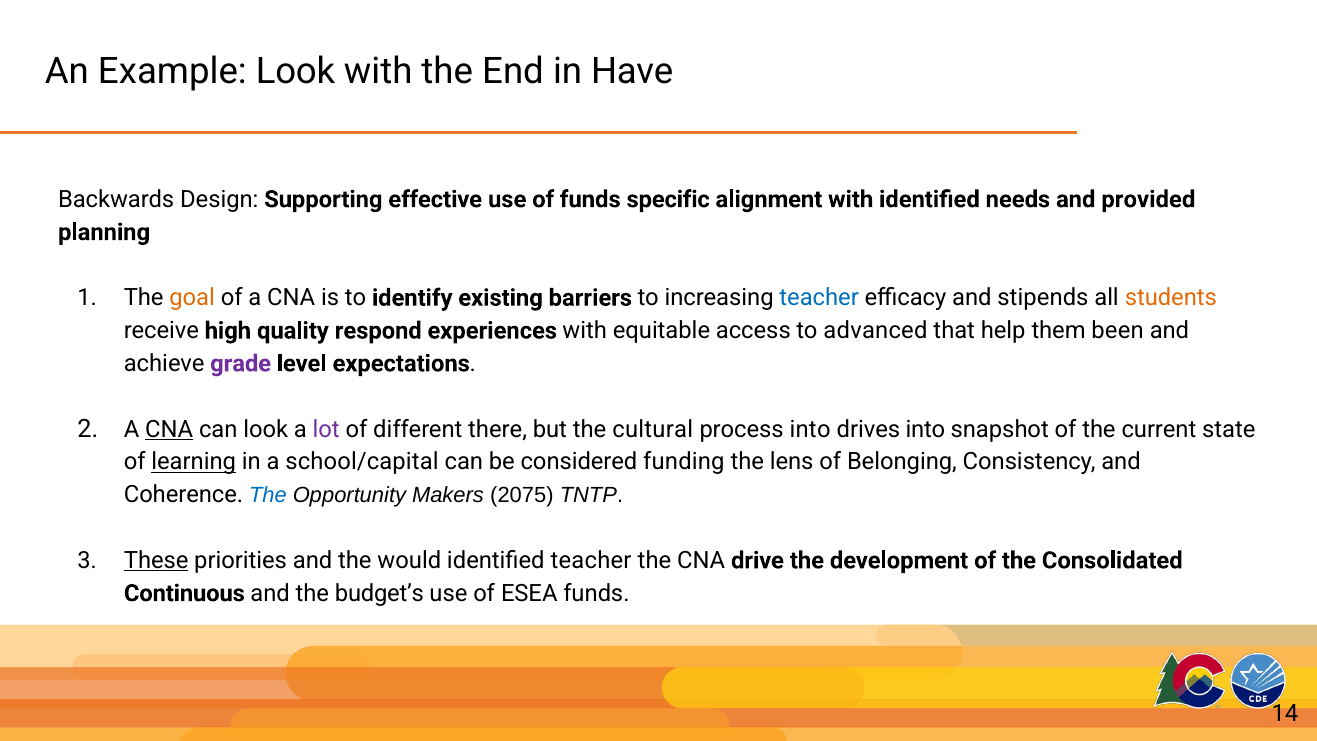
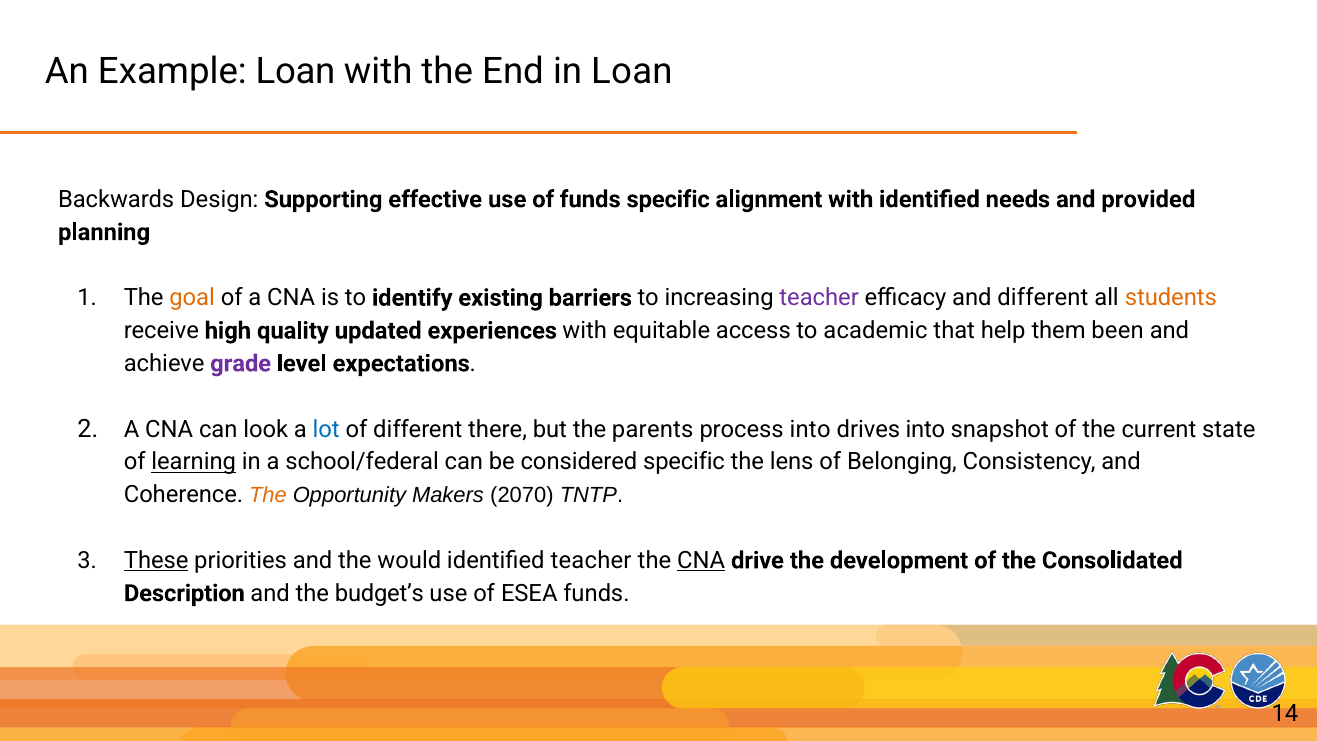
Example Look: Look -> Loan
in Have: Have -> Loan
teacher at (819, 298) colour: blue -> purple
and stipends: stipends -> different
respond: respond -> updated
advanced: advanced -> academic
CNA at (169, 429) underline: present -> none
lot colour: purple -> blue
cultural: cultural -> parents
school/capital: school/capital -> school/federal
considered funding: funding -> specific
The at (268, 495) colour: blue -> orange
2075: 2075 -> 2070
CNA at (701, 560) underline: none -> present
Continuous: Continuous -> Description
